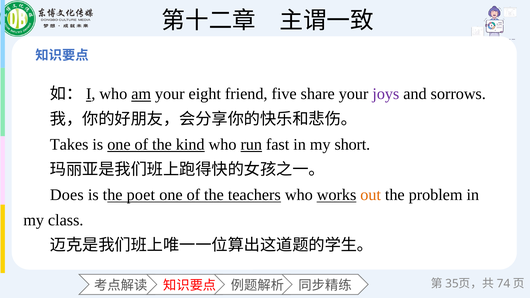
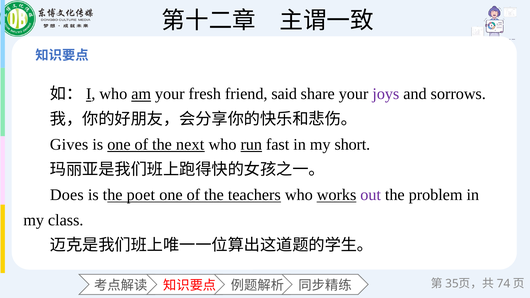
eight: eight -> fresh
five: five -> said
Takes: Takes -> Gives
kind: kind -> next
out colour: orange -> purple
